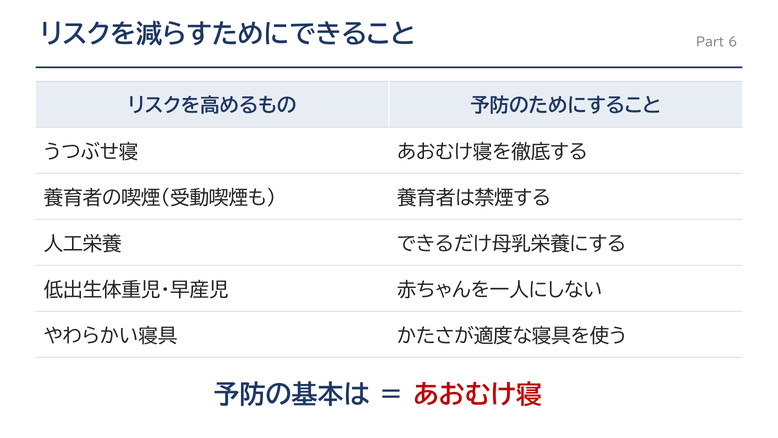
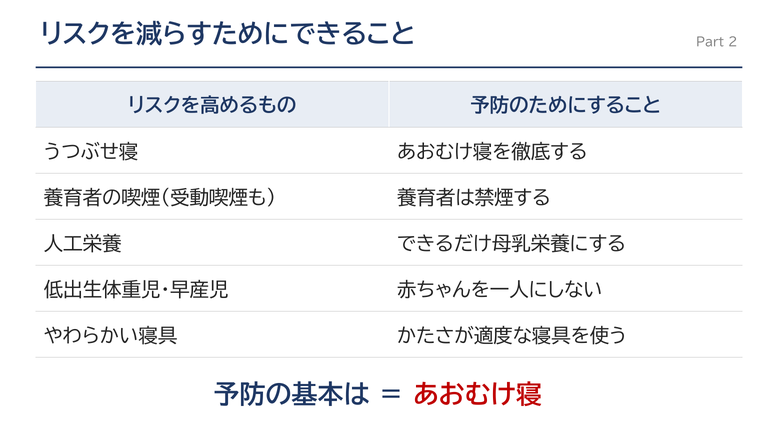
6: 6 -> 2
